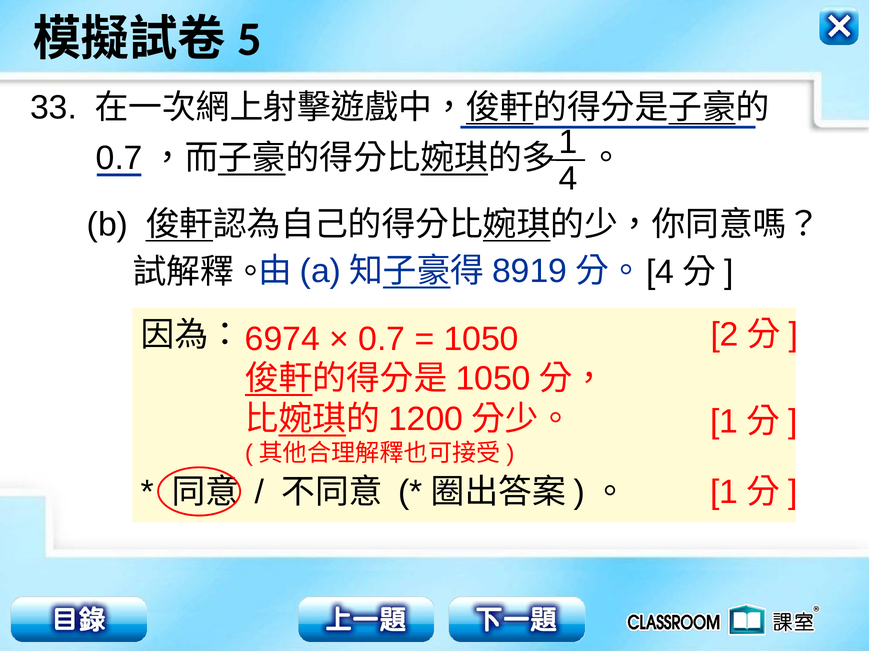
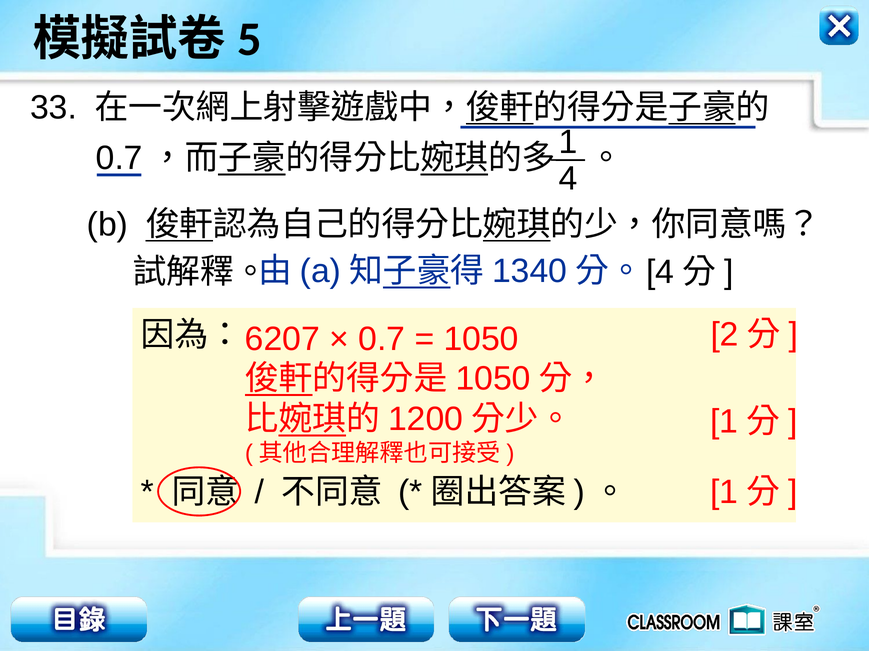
8919: 8919 -> 1340
6974: 6974 -> 6207
